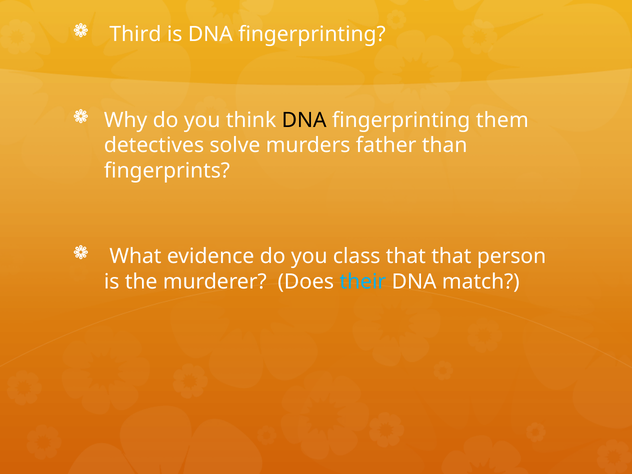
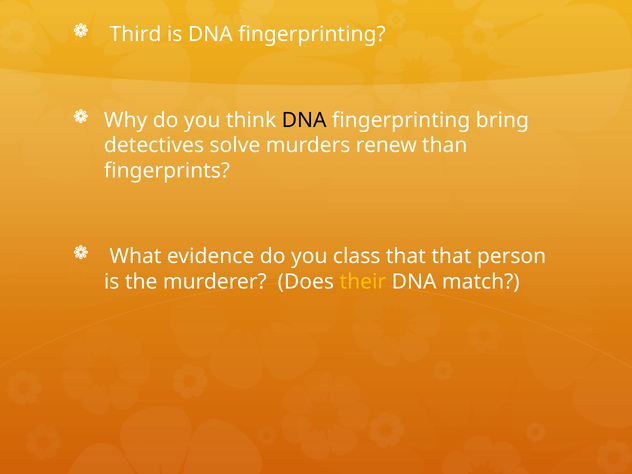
them: them -> bring
father: father -> renew
their colour: light blue -> yellow
